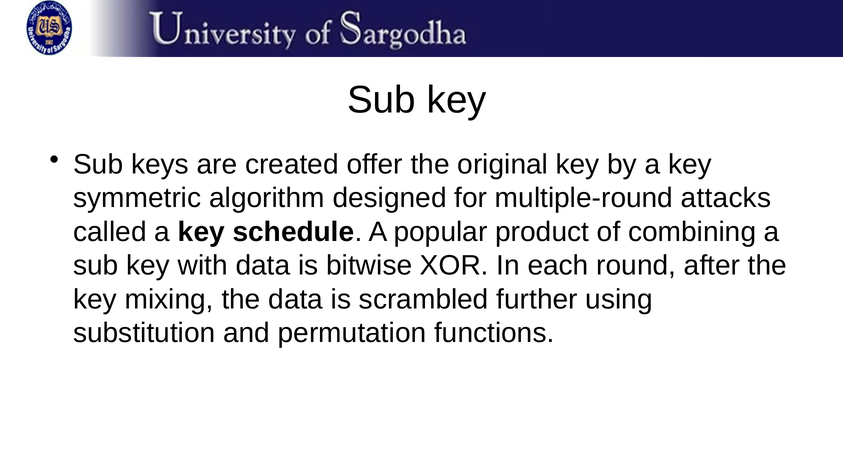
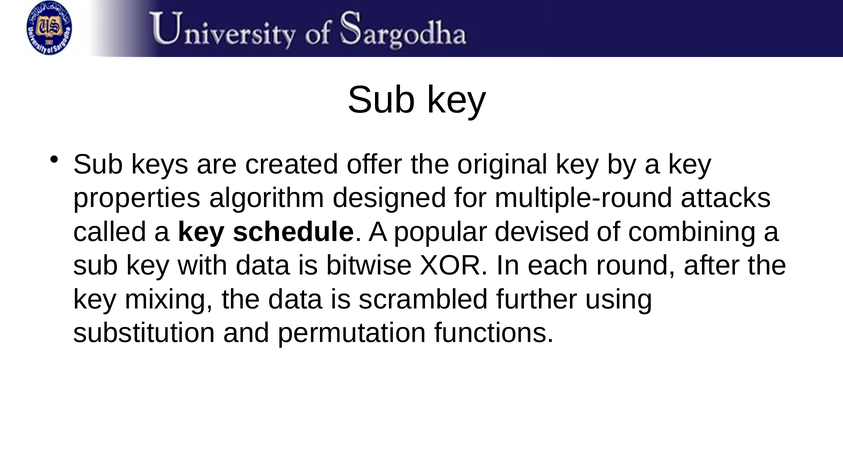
symmetric: symmetric -> properties
product: product -> devised
